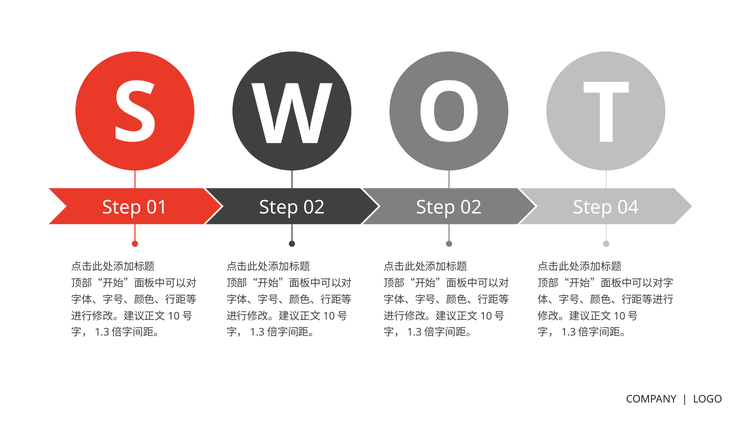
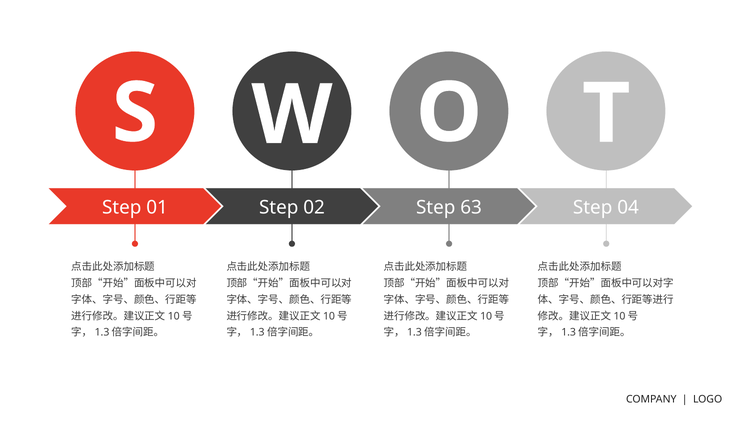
02 Step 02: 02 -> 63
